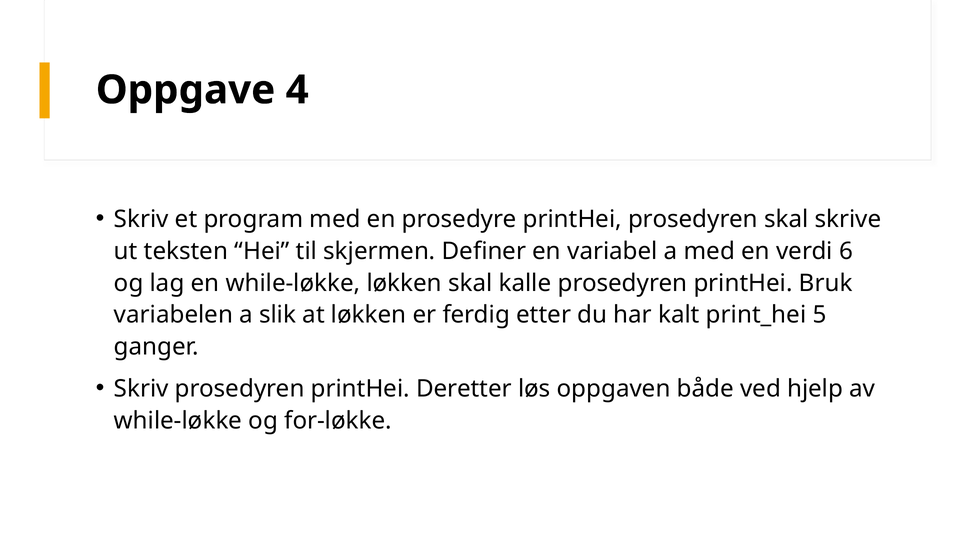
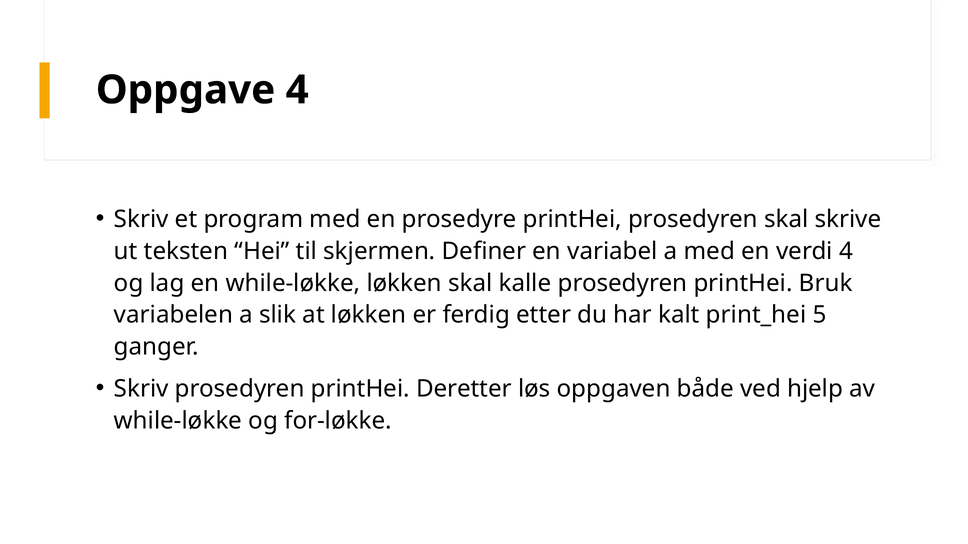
verdi 6: 6 -> 4
